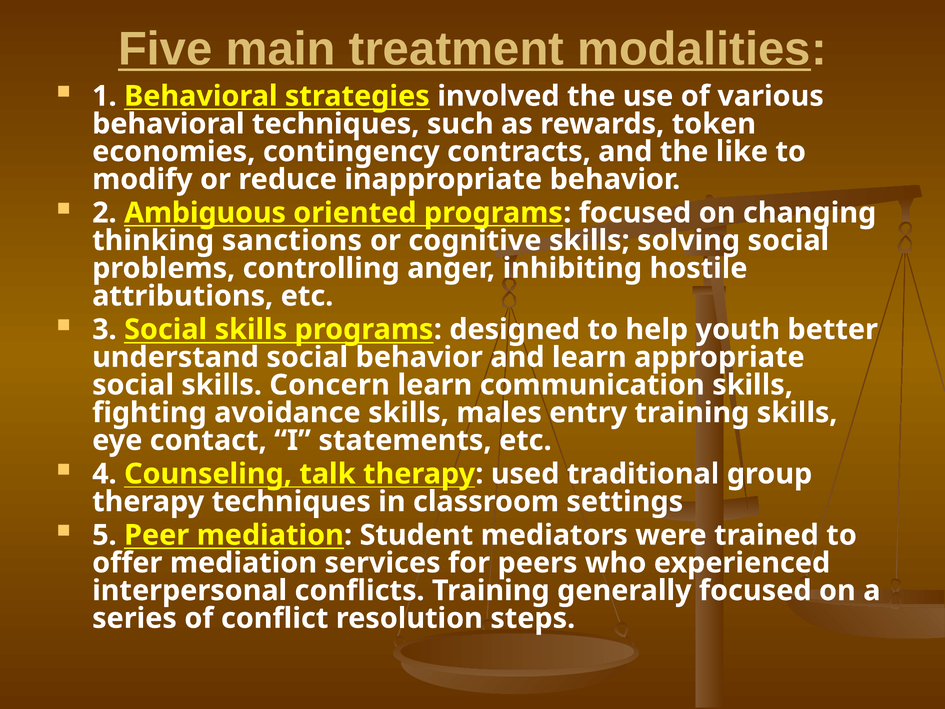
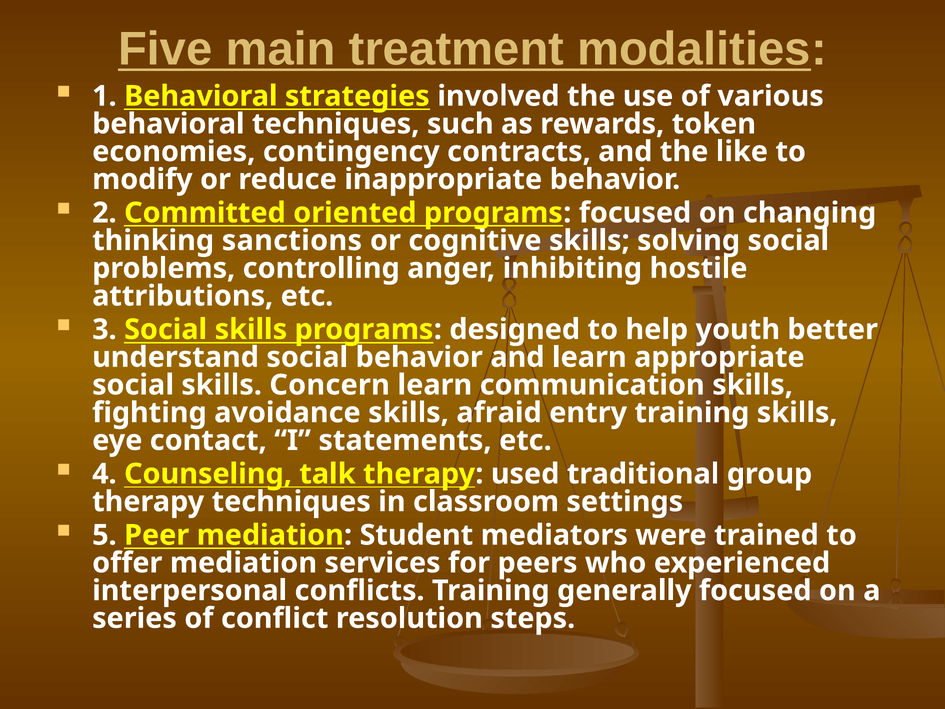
Ambiguous: Ambiguous -> Committed
males: males -> afraid
